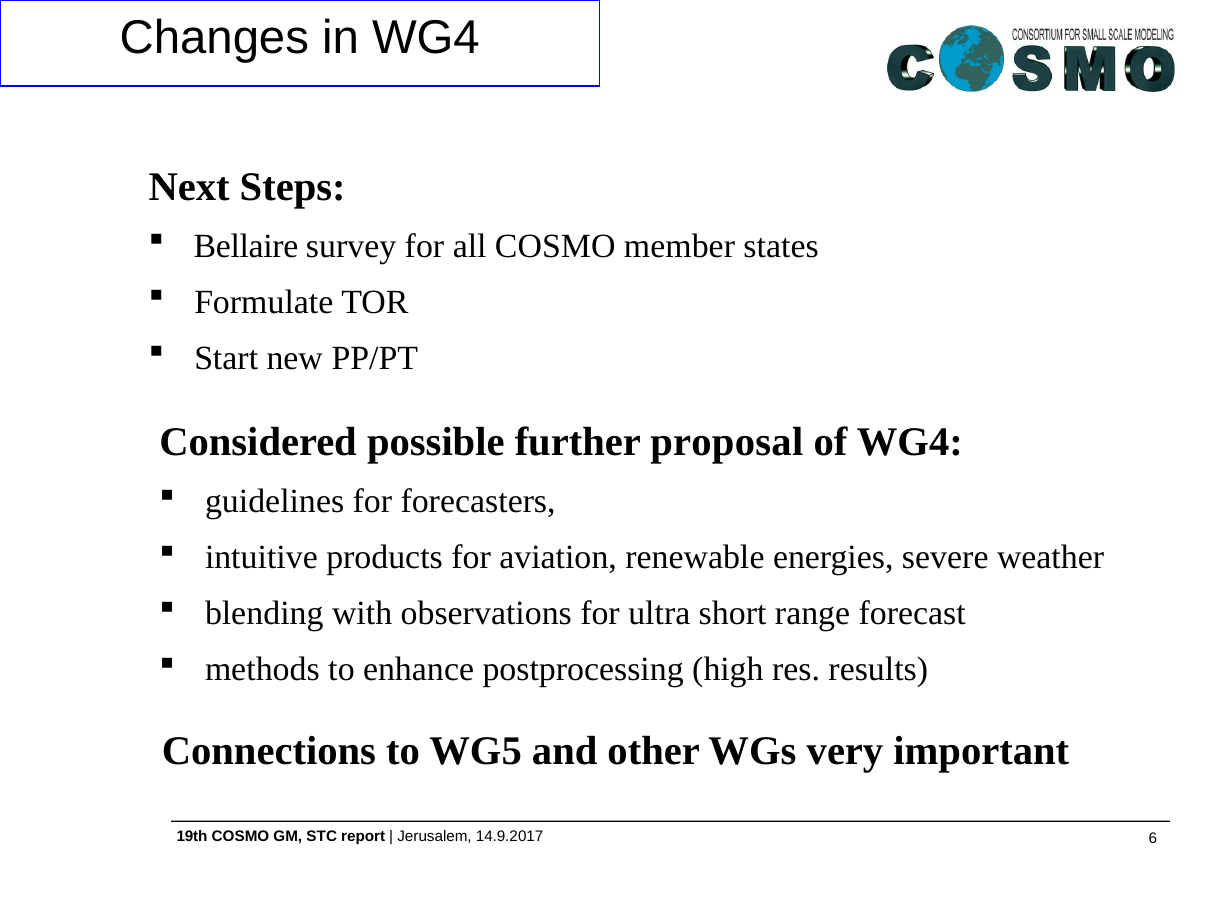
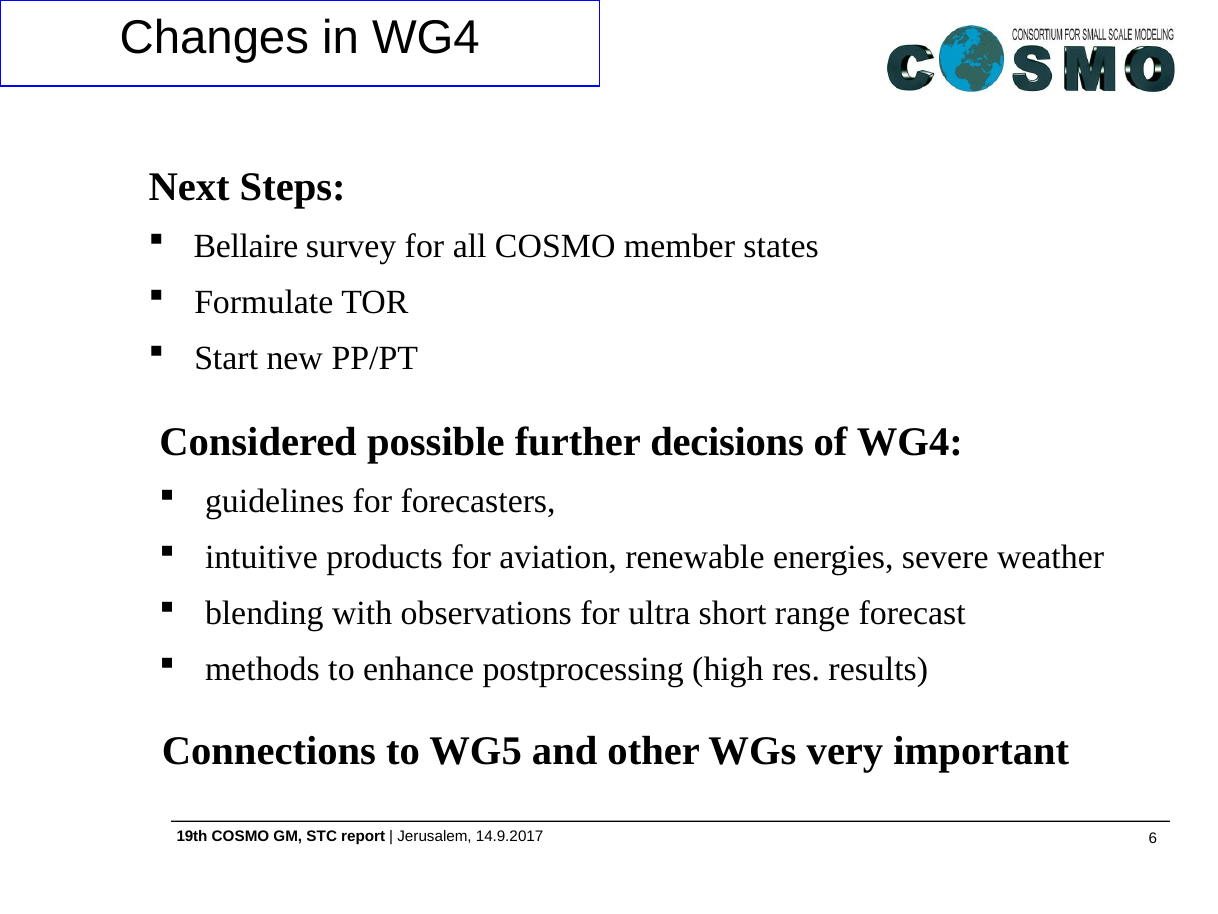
proposal: proposal -> decisions
